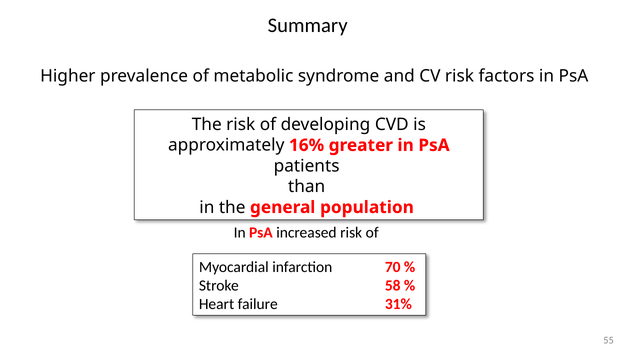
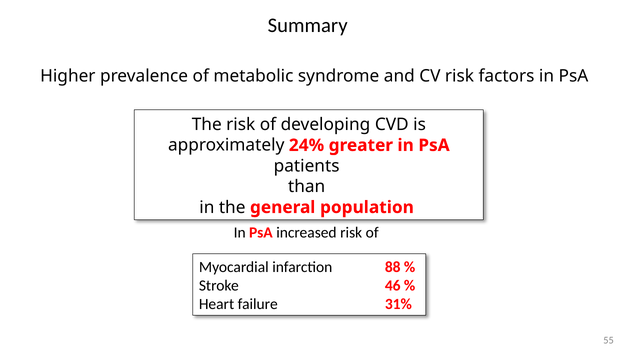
16%: 16% -> 24%
70: 70 -> 88
58: 58 -> 46
